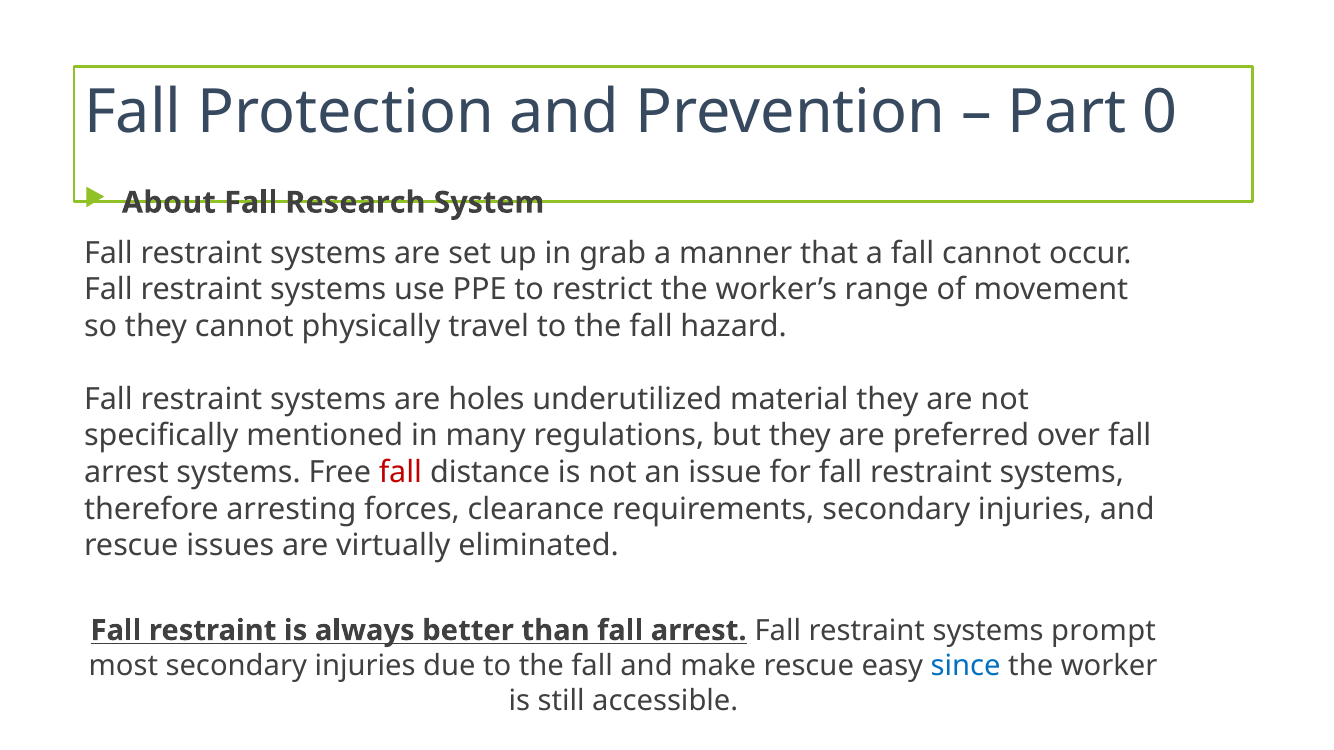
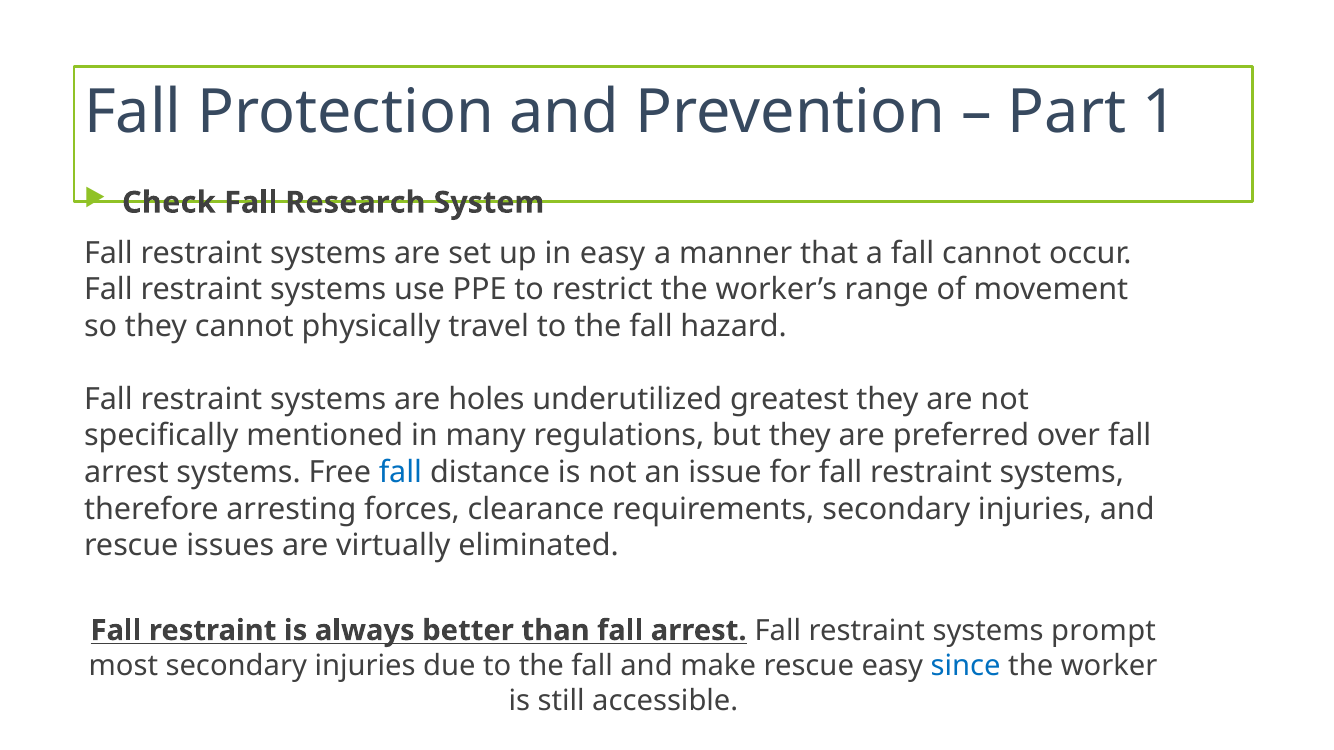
0: 0 -> 1
About: About -> Check
in grab: grab -> easy
material: material -> greatest
fall at (400, 473) colour: red -> blue
